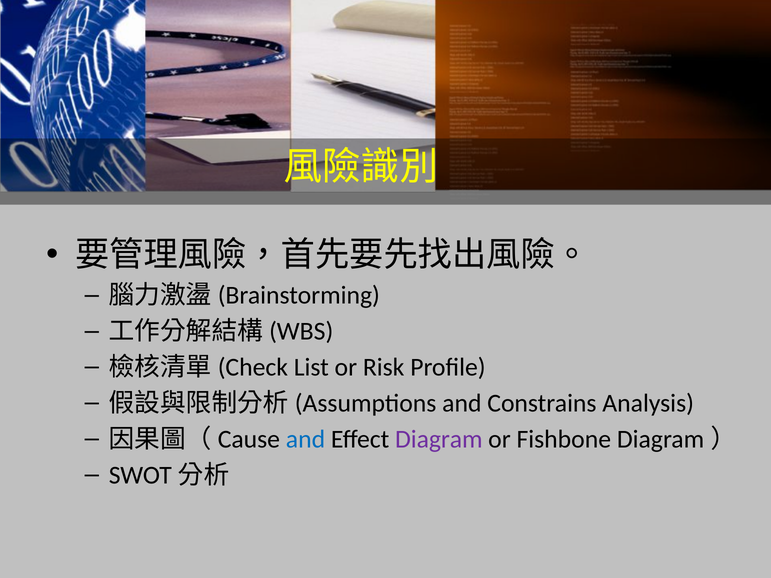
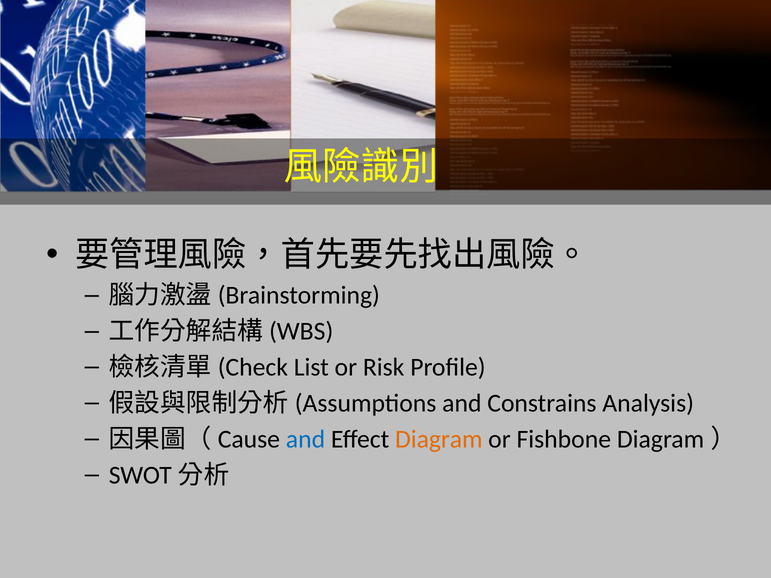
Diagram at (439, 440) colour: purple -> orange
